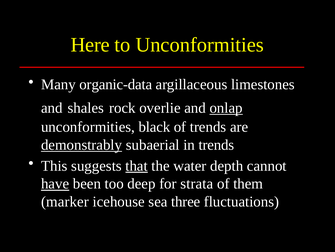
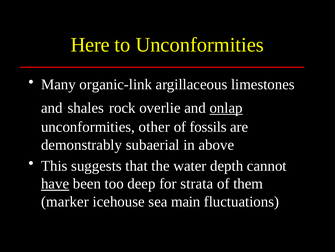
organic-data: organic-data -> organic-link
black: black -> other
of trends: trends -> fossils
demonstrably underline: present -> none
in trends: trends -> above
that underline: present -> none
three: three -> main
